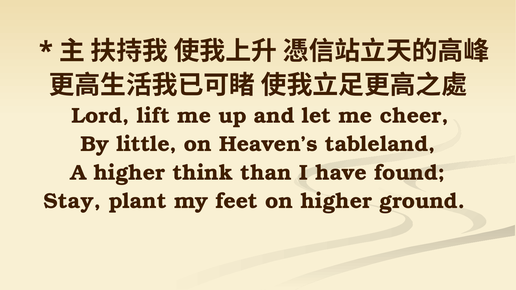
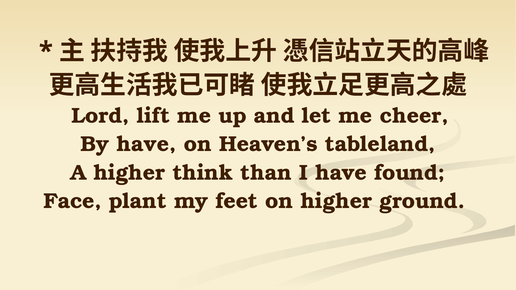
By little: little -> have
Stay: Stay -> Face
